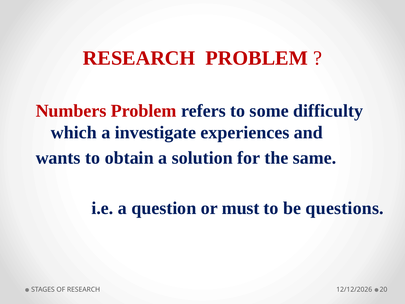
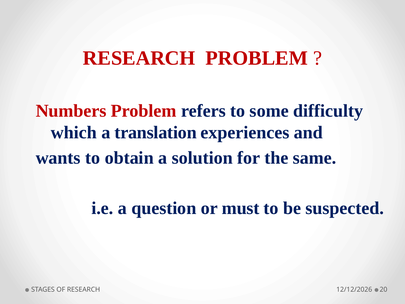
investigate: investigate -> translation
questions: questions -> suspected
